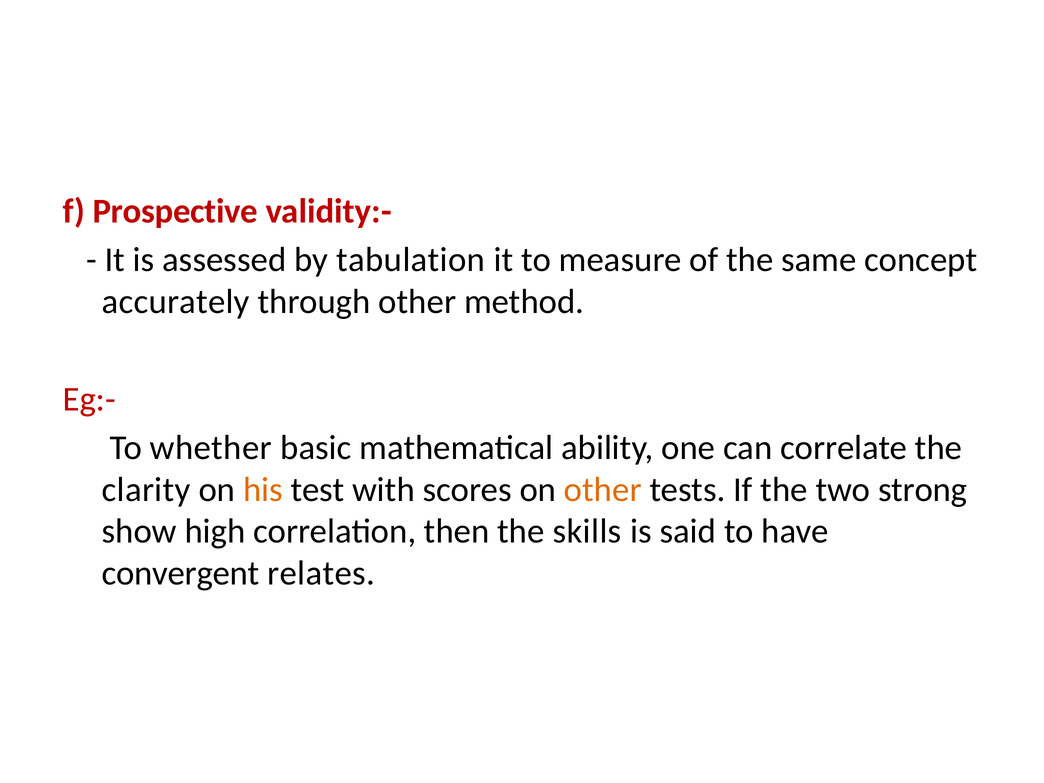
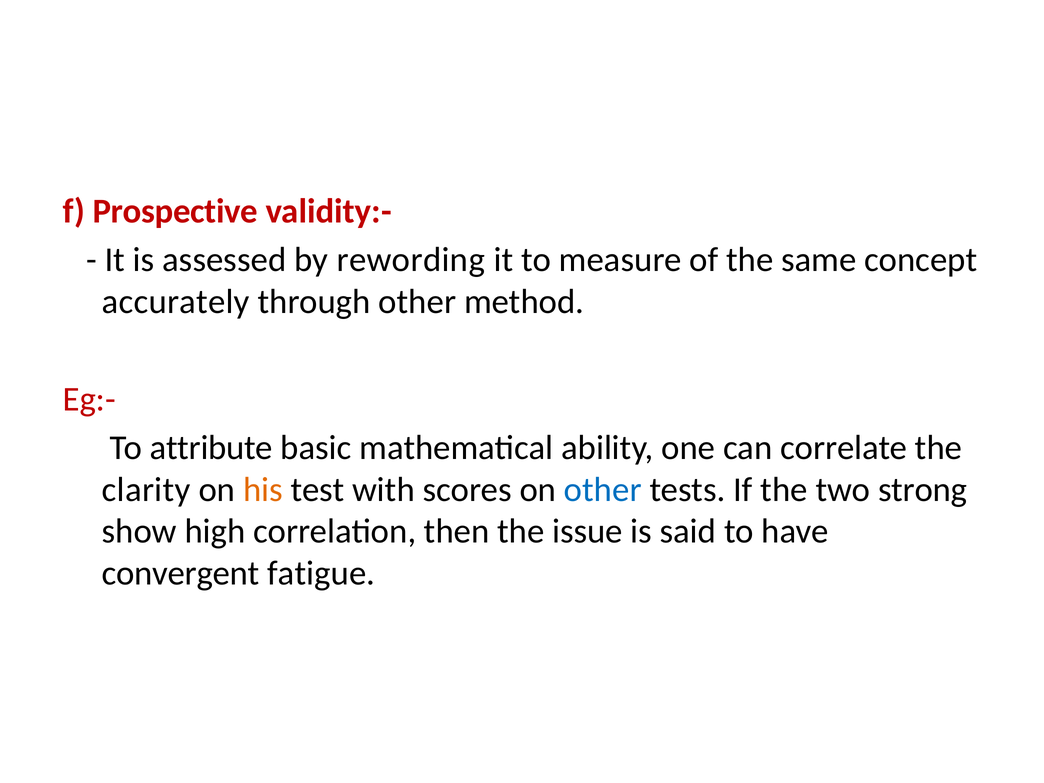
tabulation: tabulation -> rewording
whether: whether -> attribute
other at (603, 490) colour: orange -> blue
skills: skills -> issue
relates: relates -> fatigue
